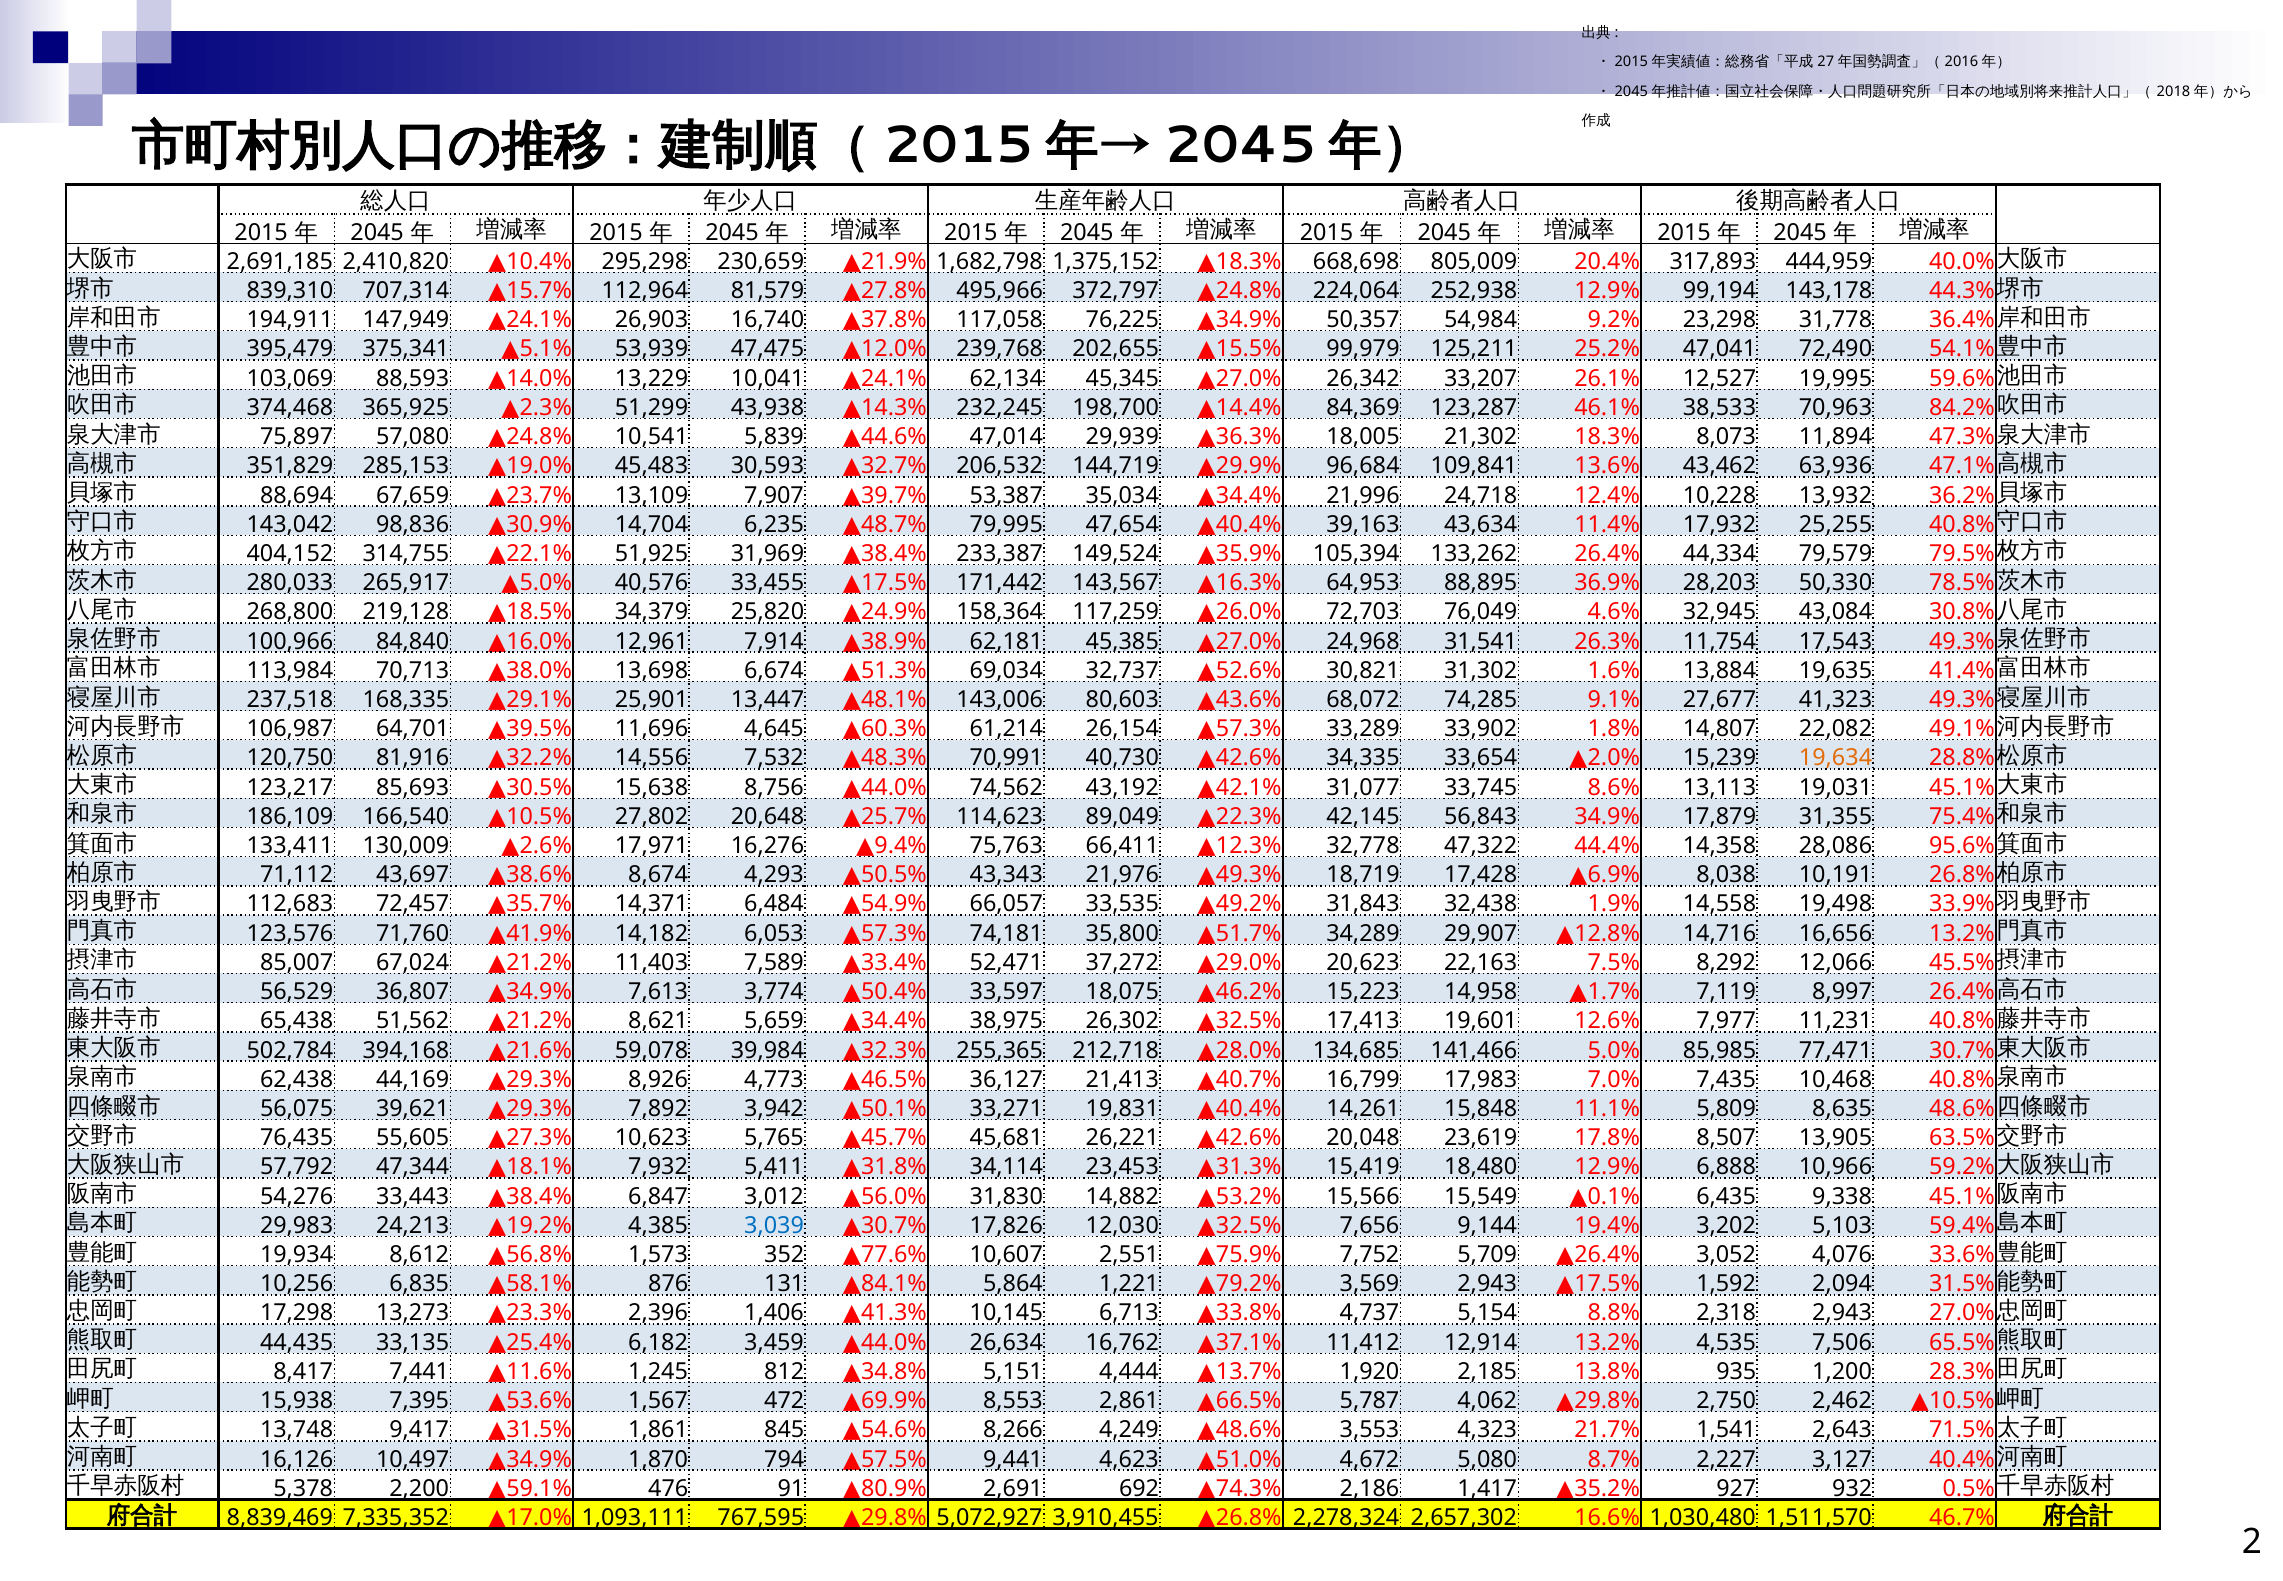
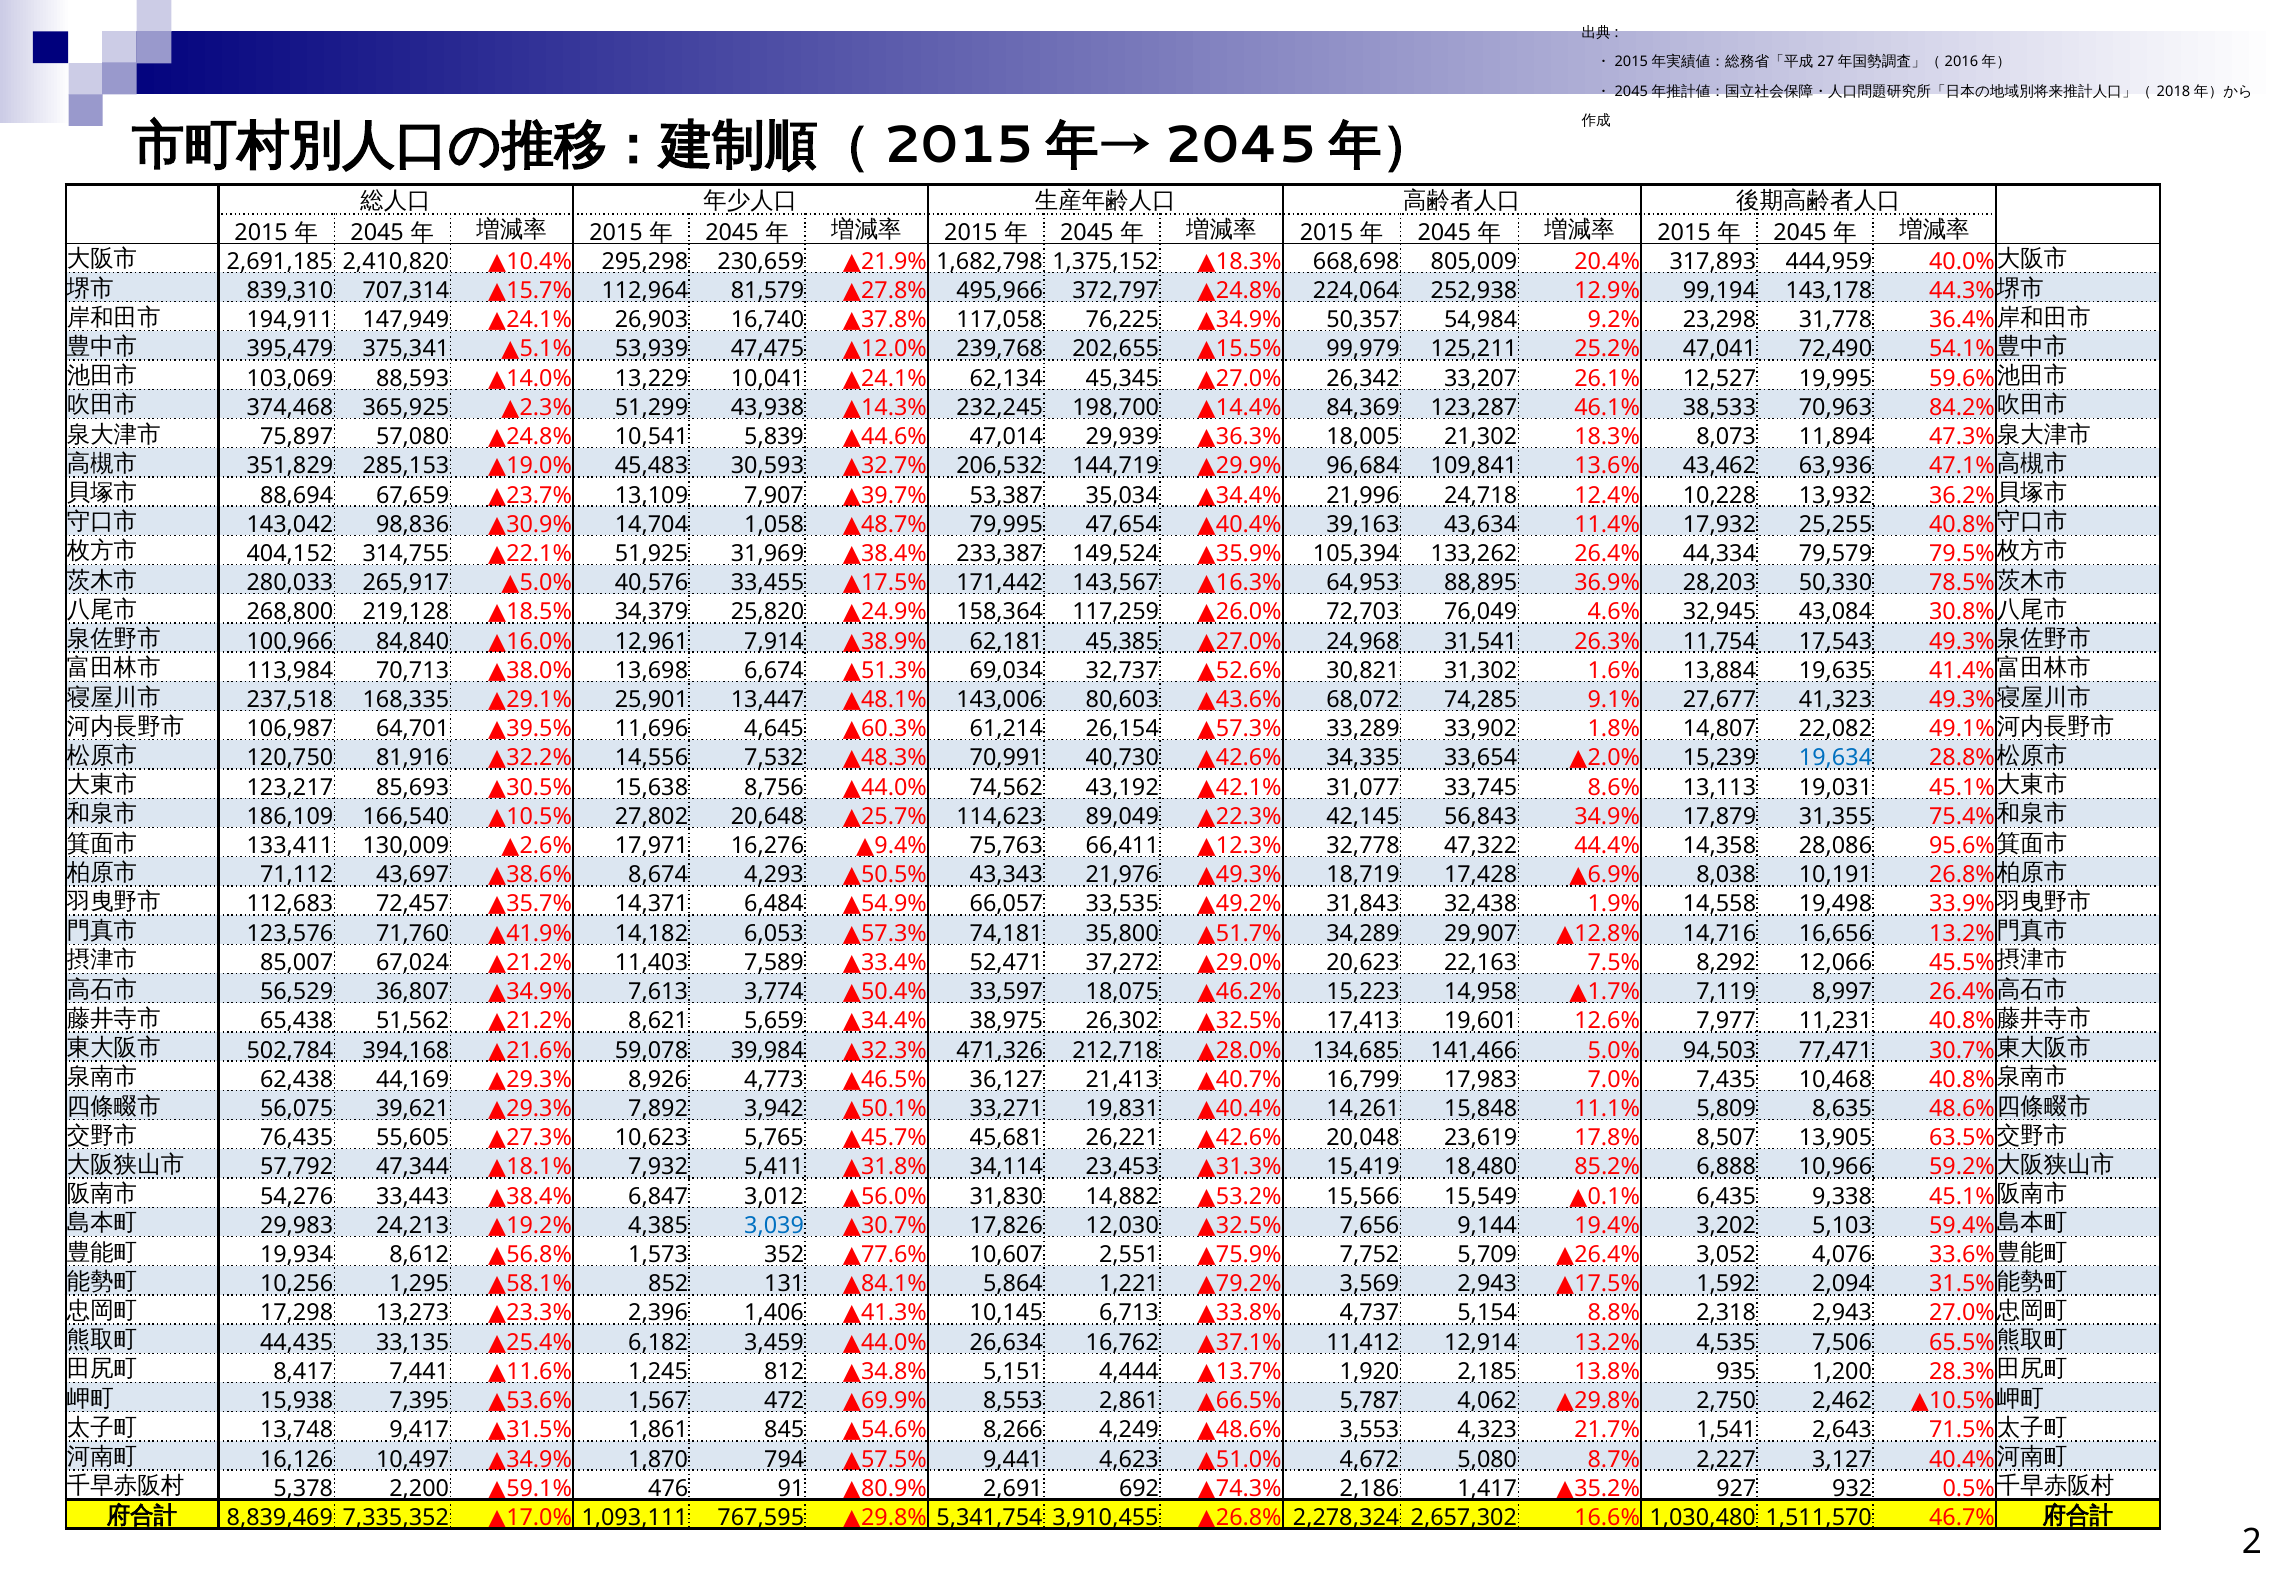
6,235: 6,235 -> 1,058
19,634 colour: orange -> blue
255,365: 255,365 -> 471,326
85,985: 85,985 -> 94,503
18,480 12.9%: 12.9% -> 85.2%
6,835: 6,835 -> 1,295
876: 876 -> 852
5,072,927: 5,072,927 -> 5,341,754
